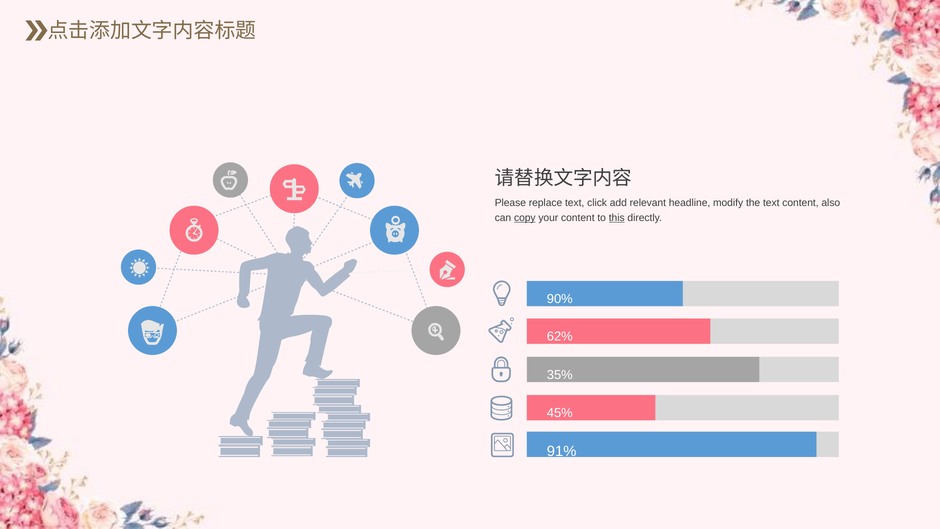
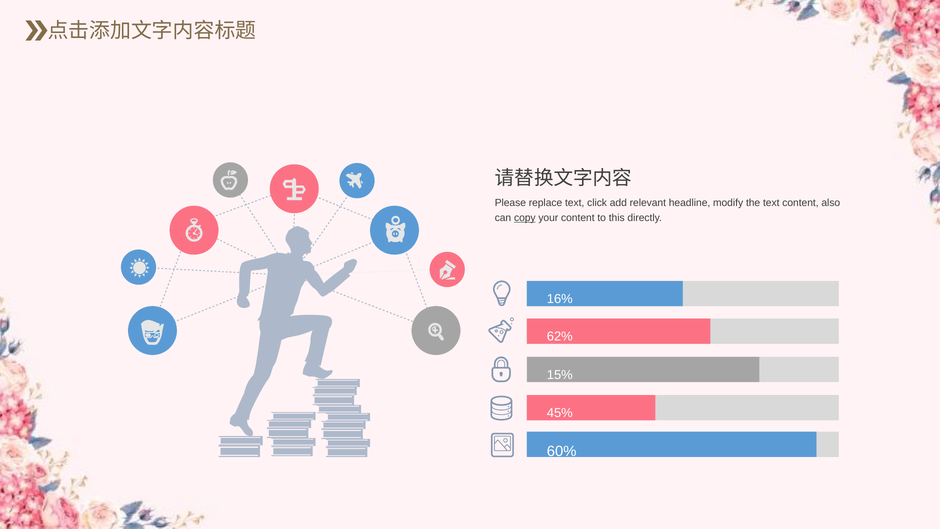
this underline: present -> none
90%: 90% -> 16%
35%: 35% -> 15%
91%: 91% -> 60%
